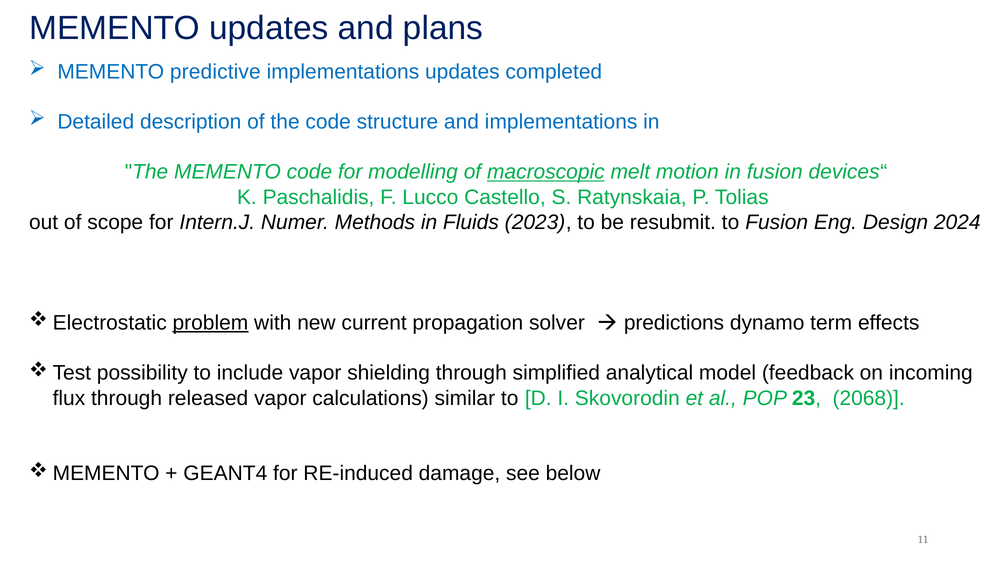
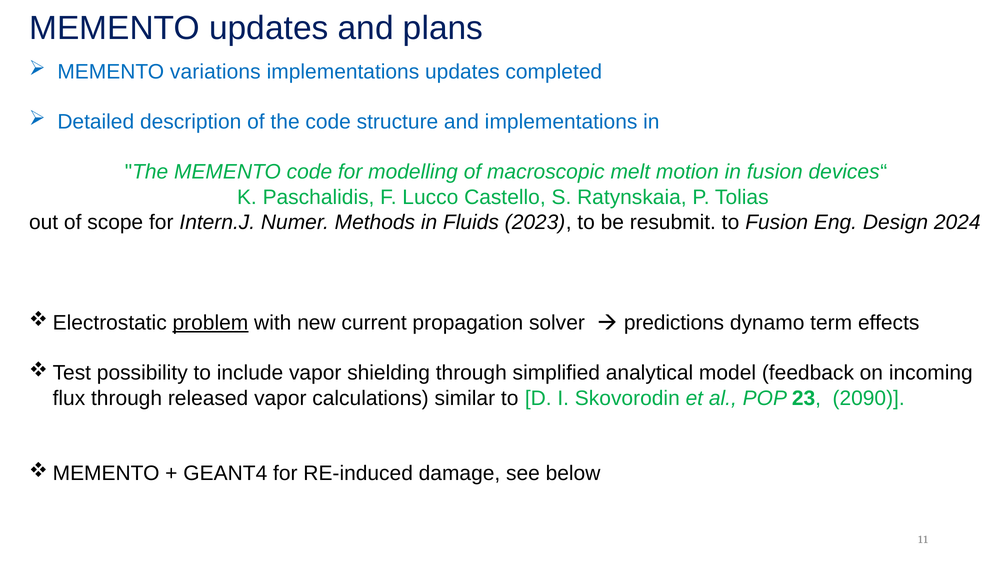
predictive: predictive -> variations
macroscopic underline: present -> none
2068: 2068 -> 2090
